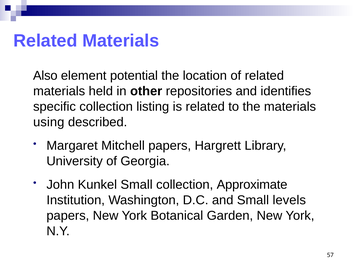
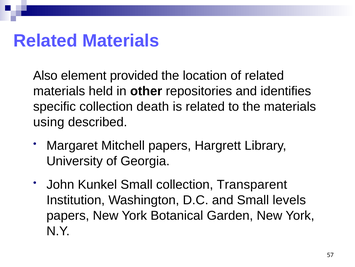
potential: potential -> provided
listing: listing -> death
Approximate: Approximate -> Transparent
